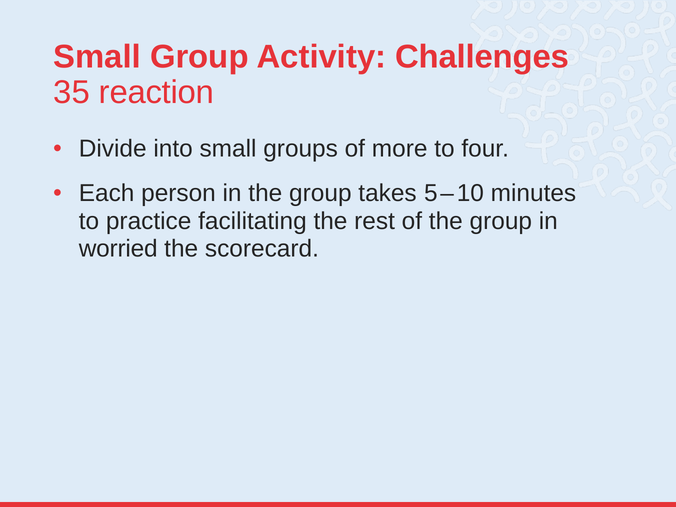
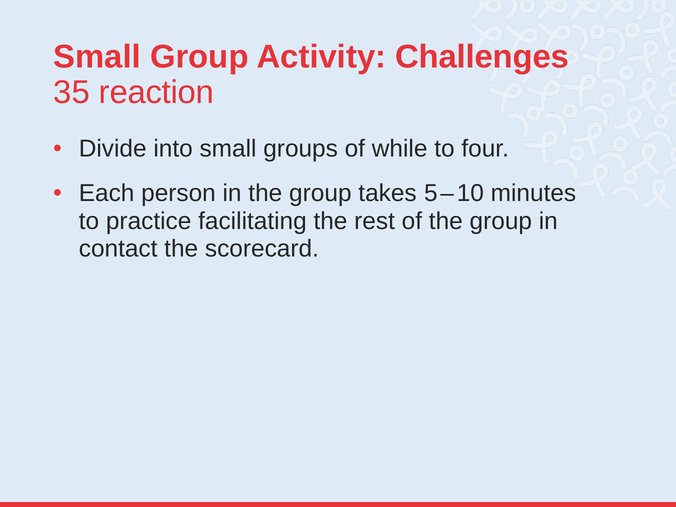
more: more -> while
worried: worried -> contact
